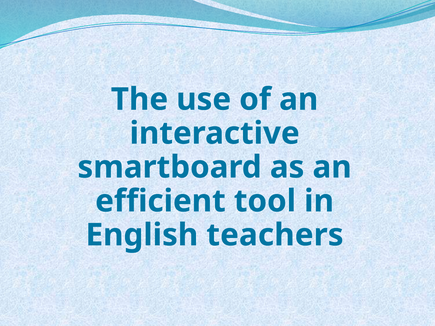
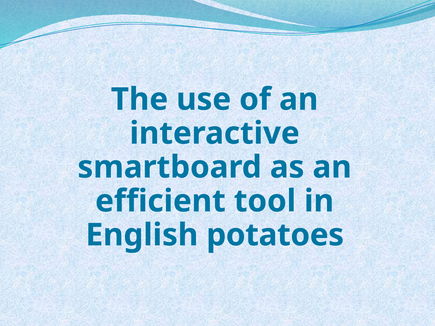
teachers: teachers -> potatoes
